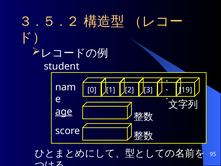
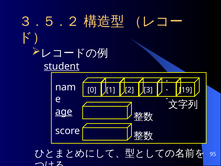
student underline: none -> present
